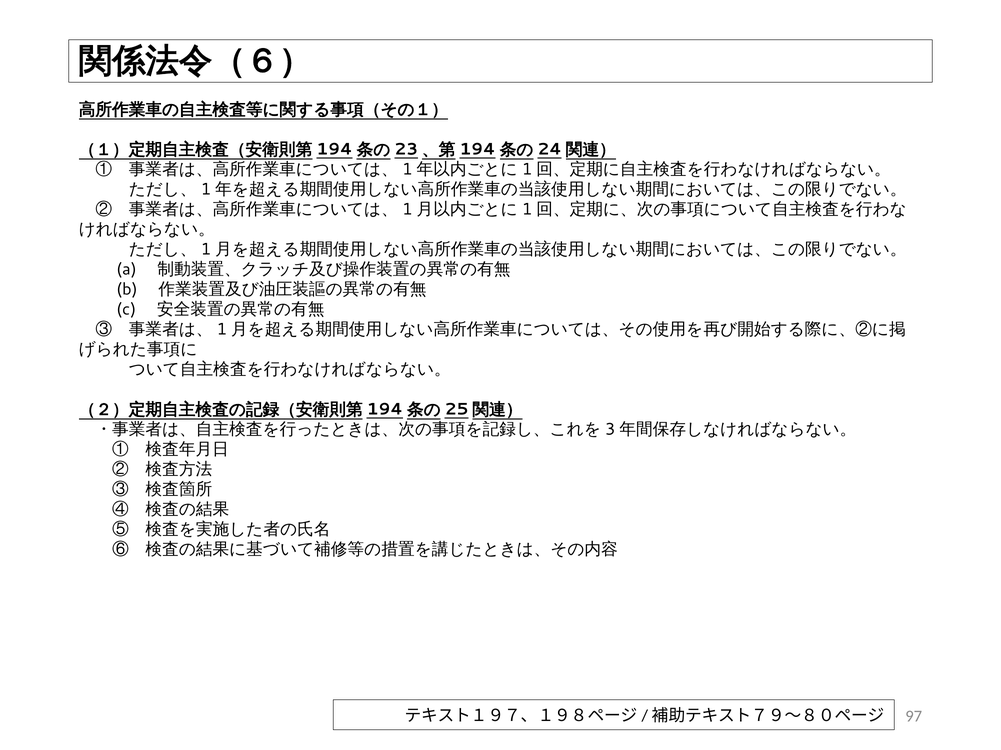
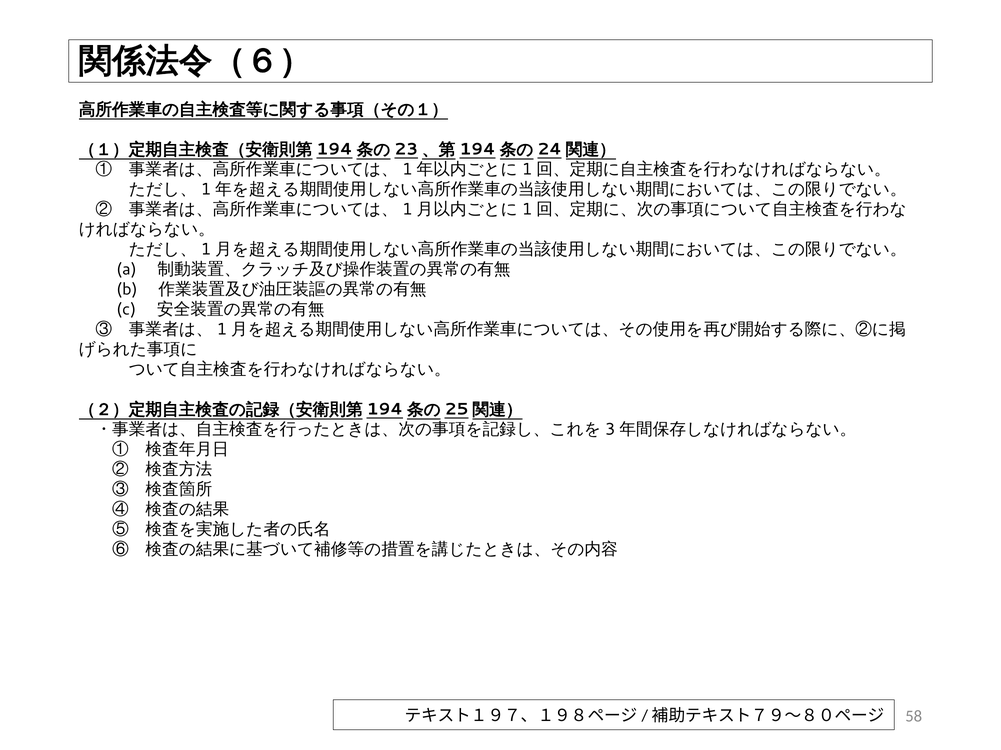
97: 97 -> 58
